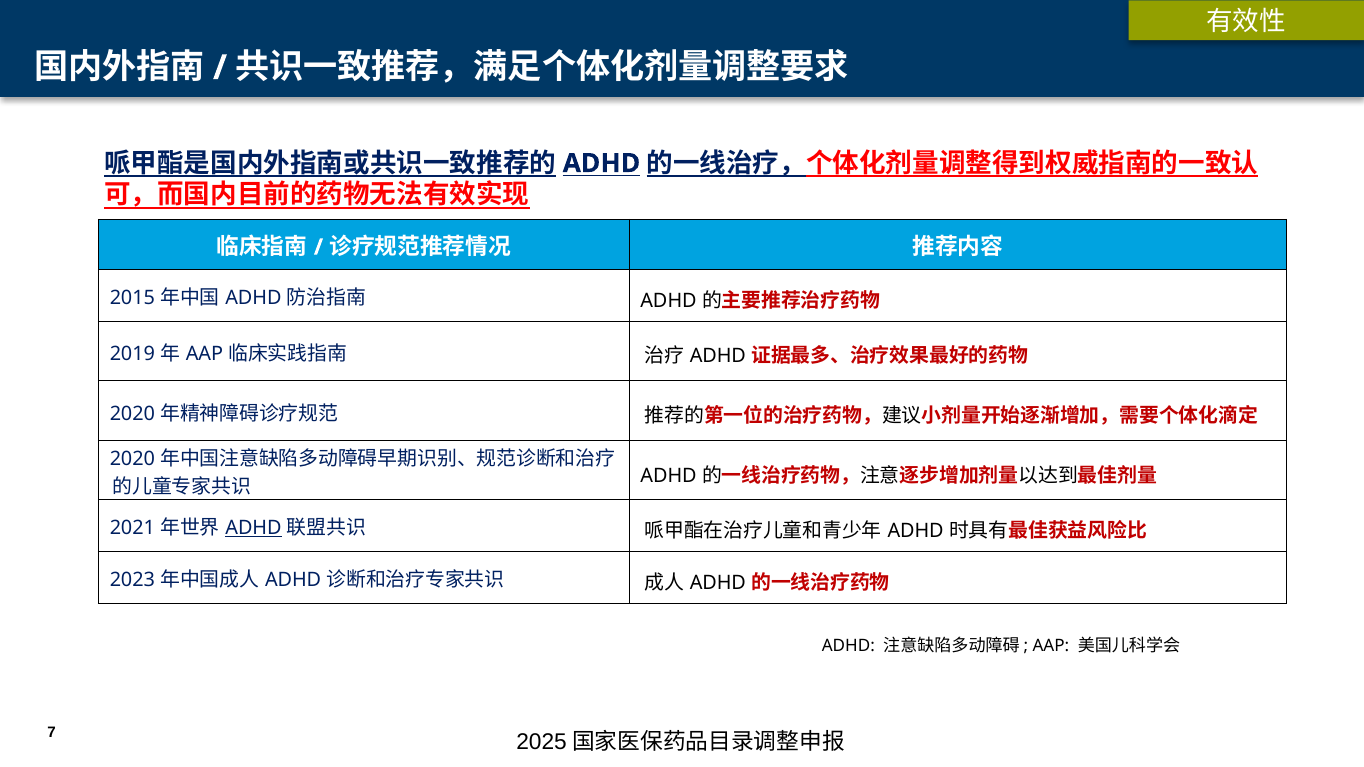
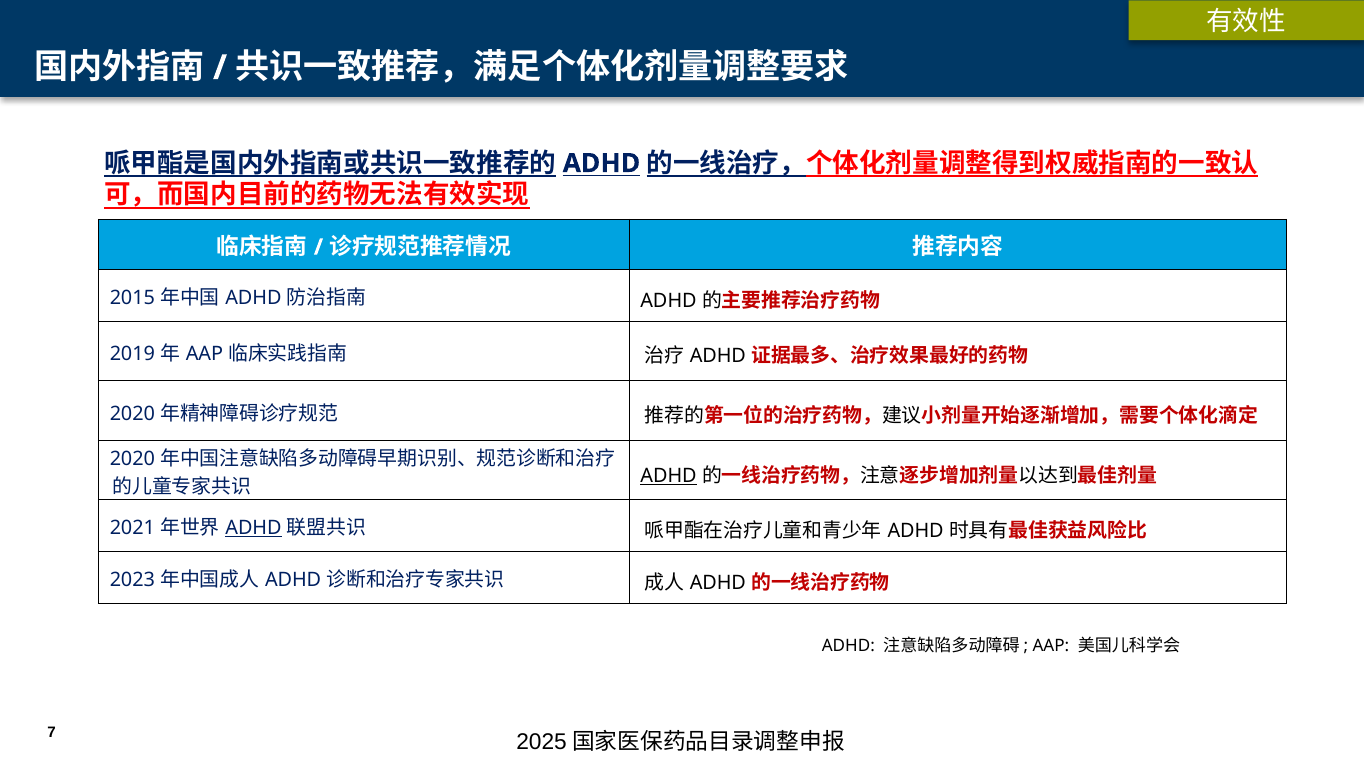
ADHD at (669, 476) underline: none -> present
